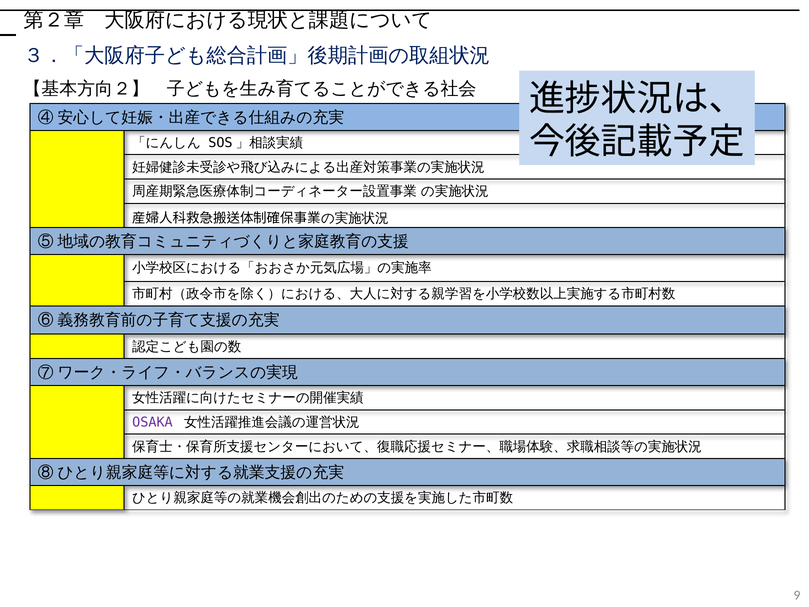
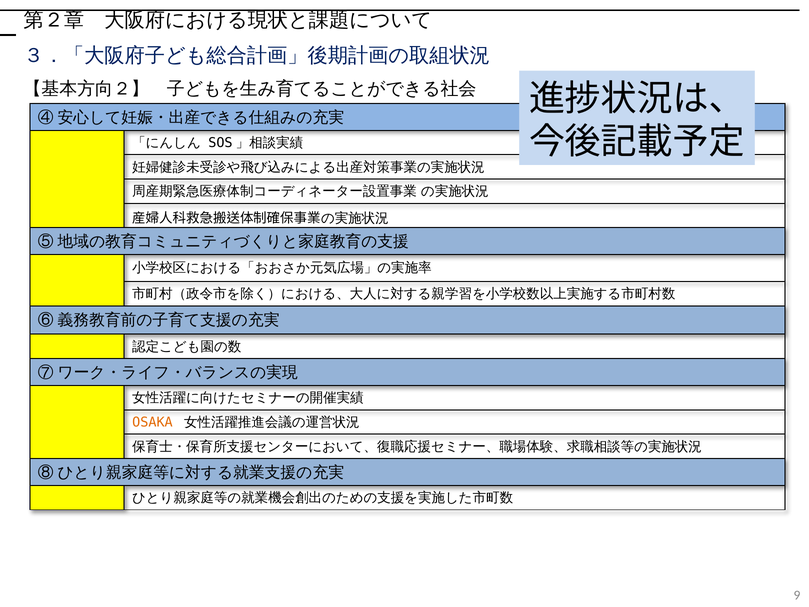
OSAKA colour: purple -> orange
